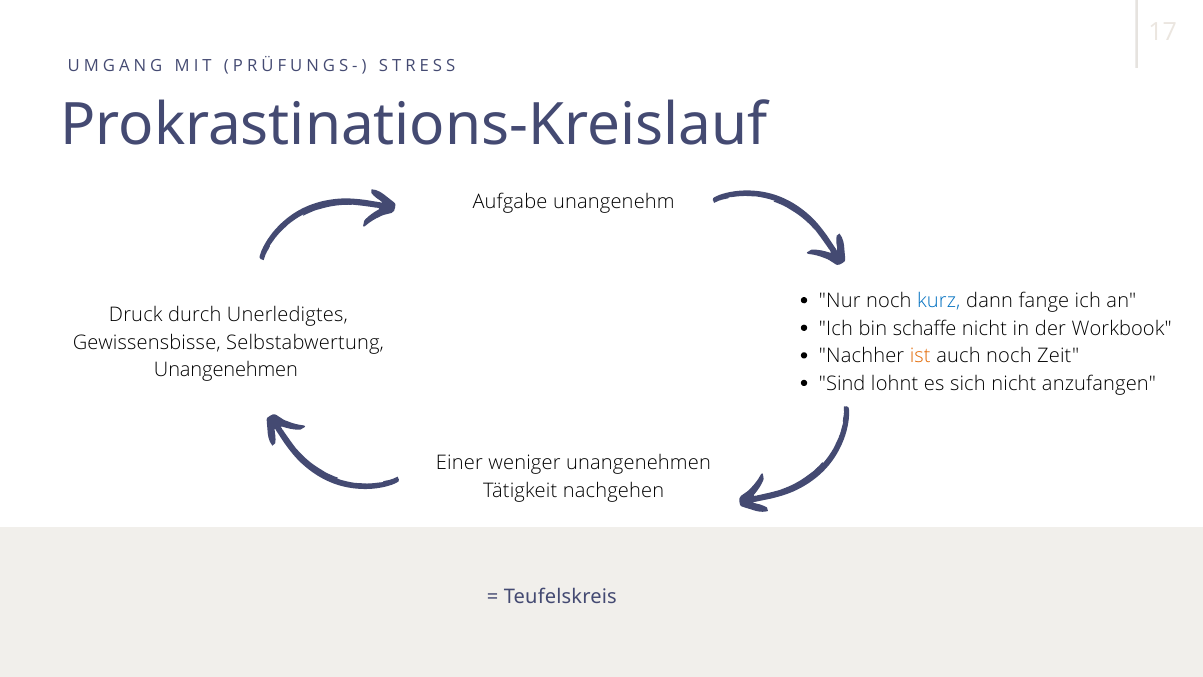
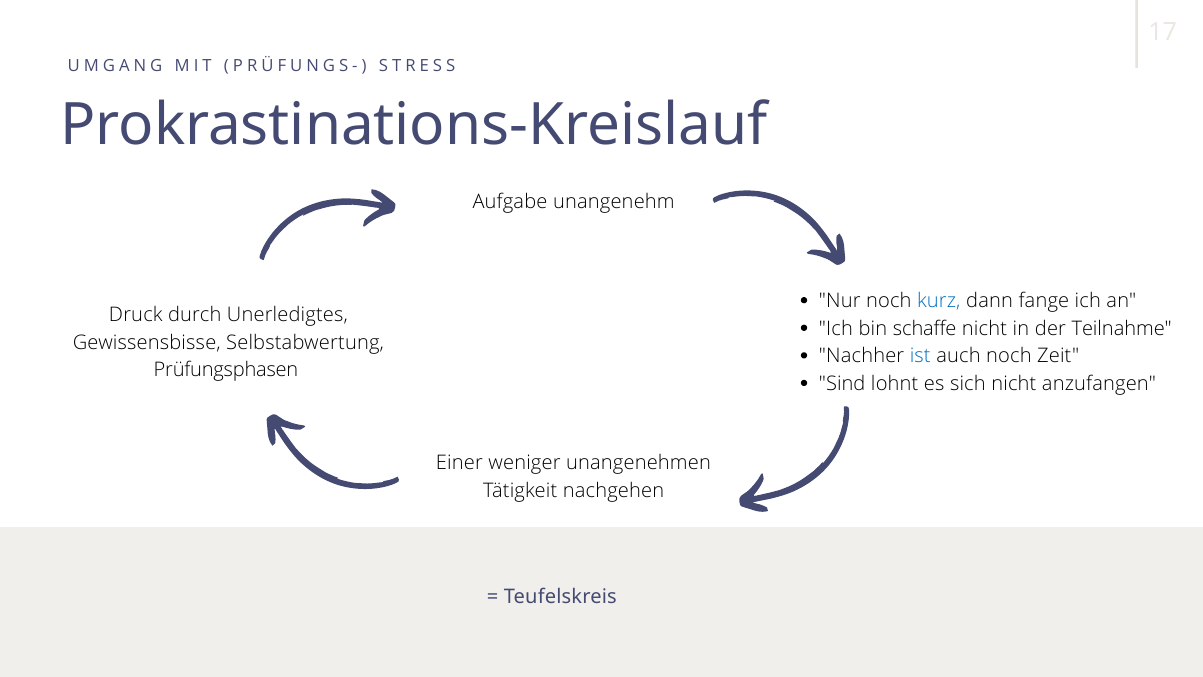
Workbook: Workbook -> Teilnahme
ist colour: orange -> blue
Unangenehmen at (226, 370): Unangenehmen -> Prüfungsphasen
